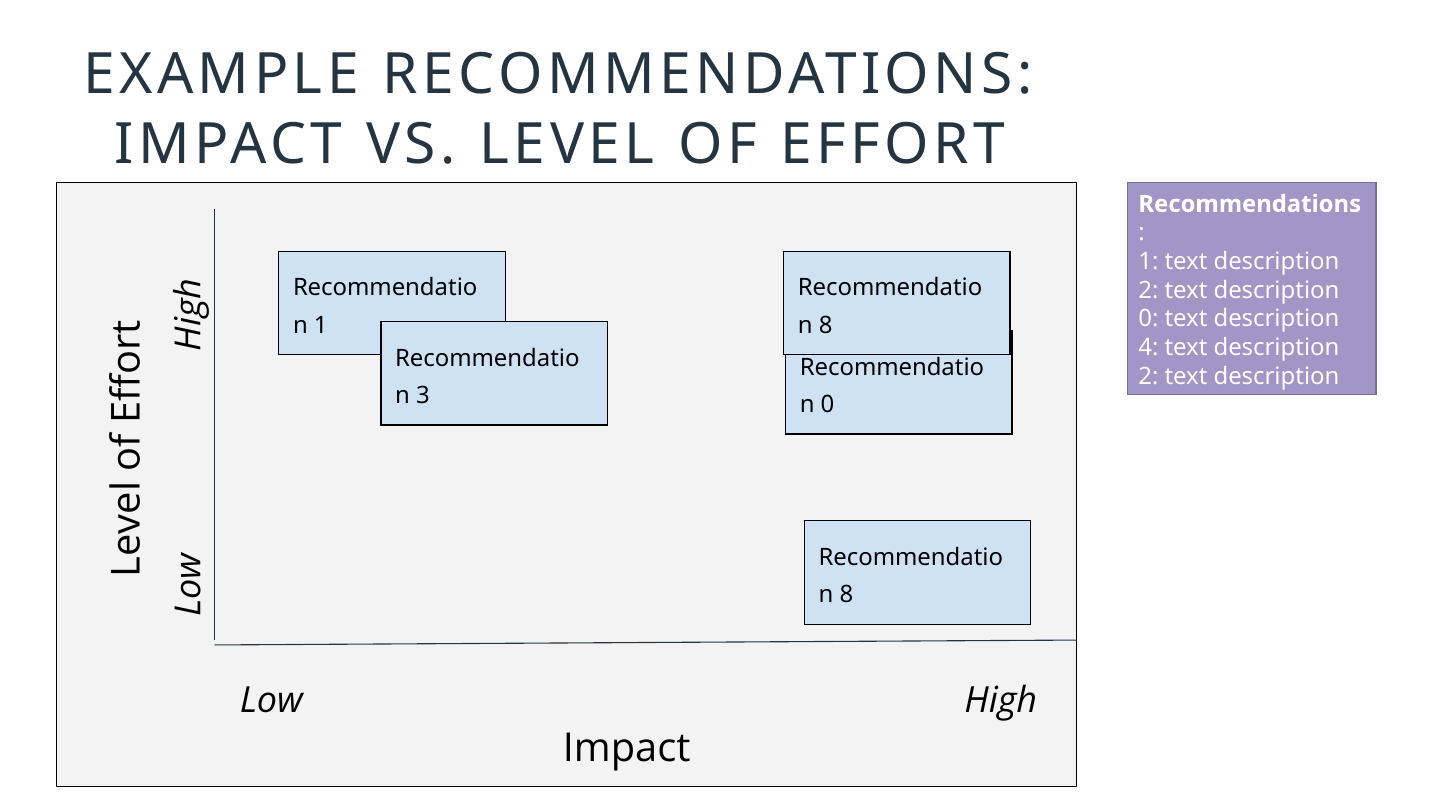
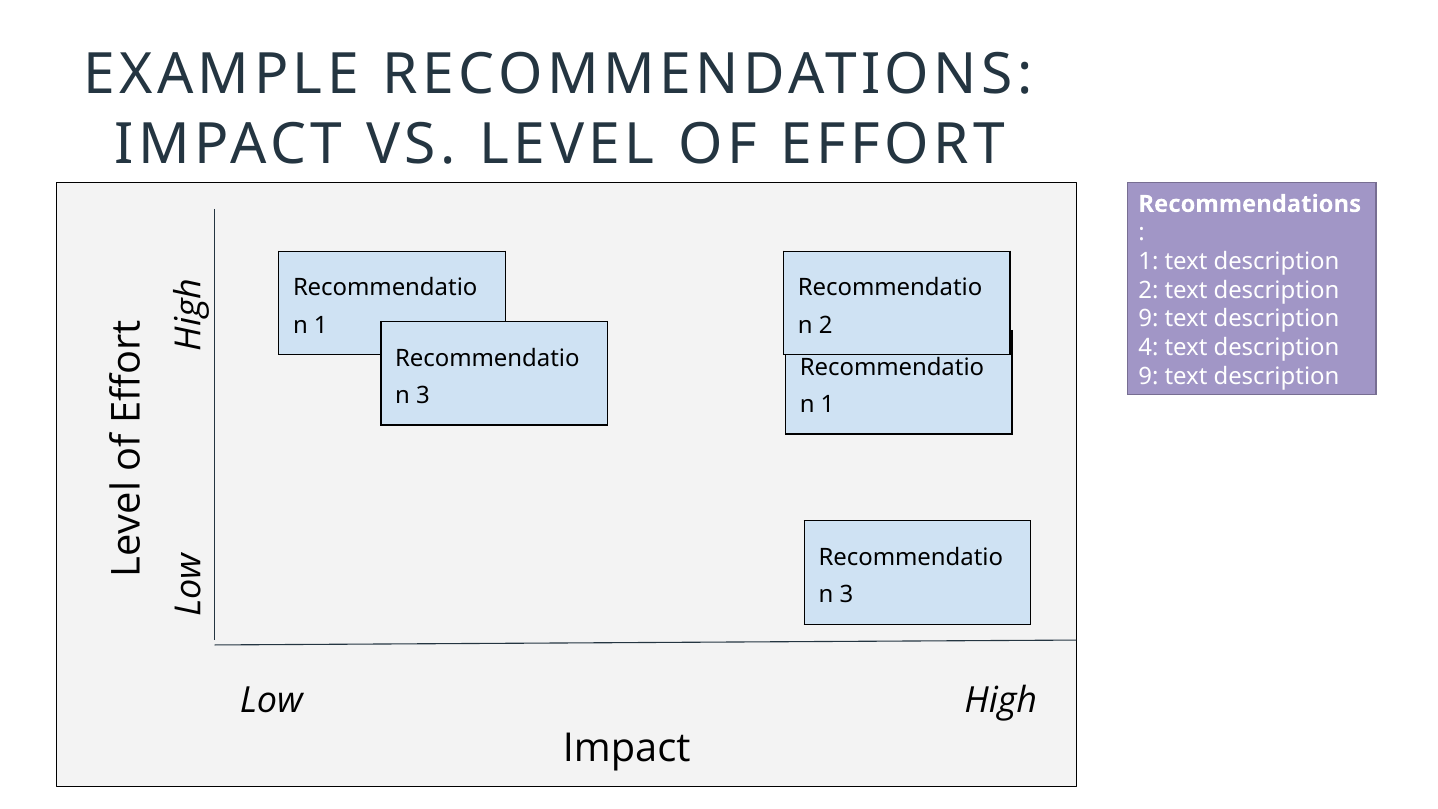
0 at (1148, 319): 0 -> 9
8 at (826, 325): 8 -> 2
2 at (1148, 376): 2 -> 9
0 at (828, 405): 0 -> 1
8 at (846, 595): 8 -> 3
